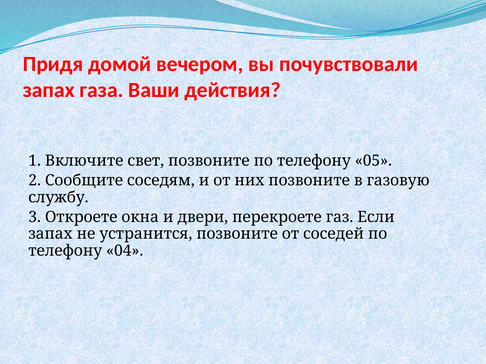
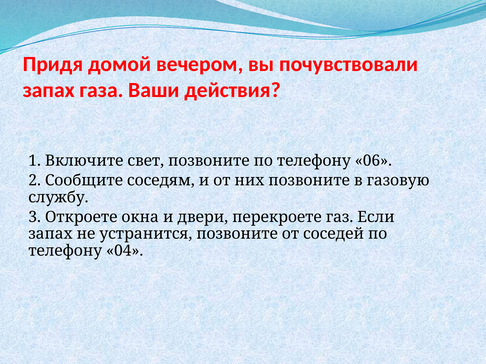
05: 05 -> 06
